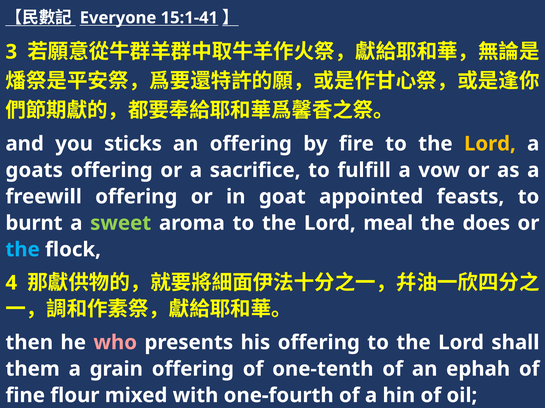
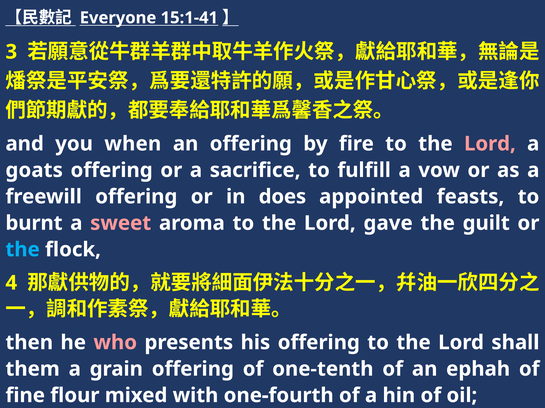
sticks: sticks -> when
Lord at (490, 144) colour: yellow -> pink
goat: goat -> does
sweet colour: light green -> pink
meal: meal -> gave
does: does -> guilt
